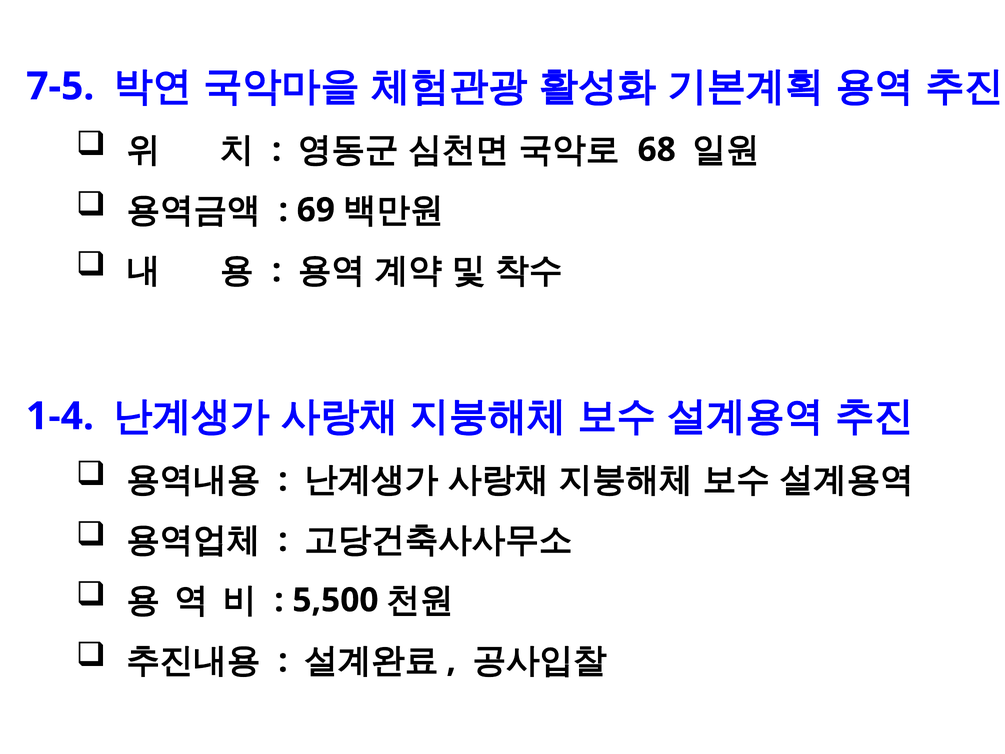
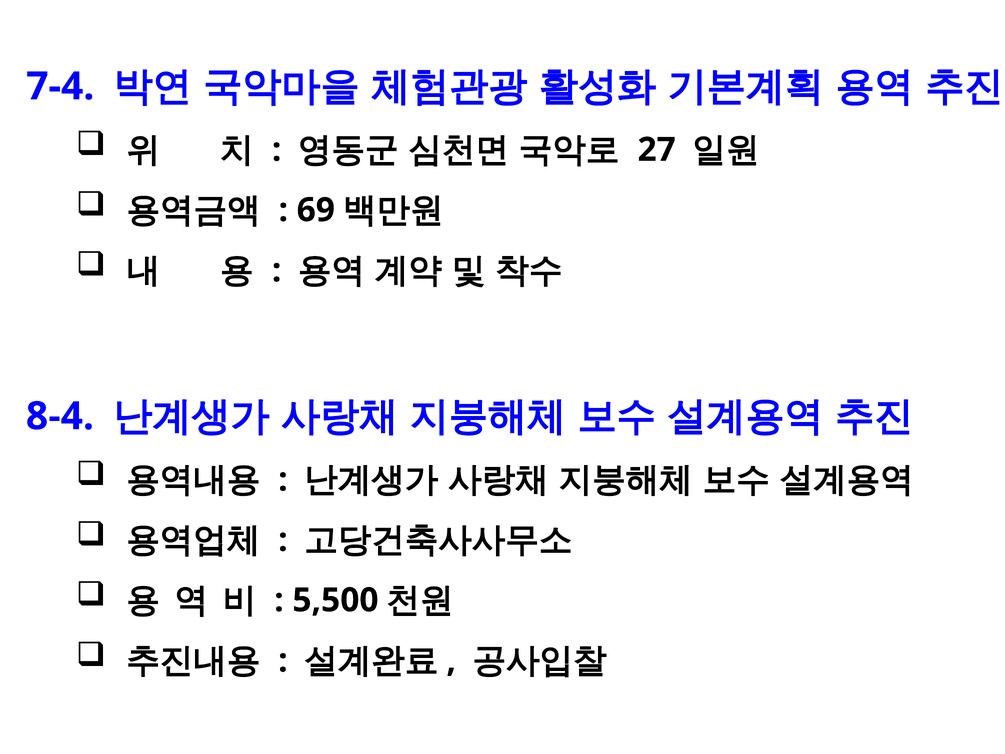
7-5: 7-5 -> 7-4
68: 68 -> 27
1-4: 1-4 -> 8-4
